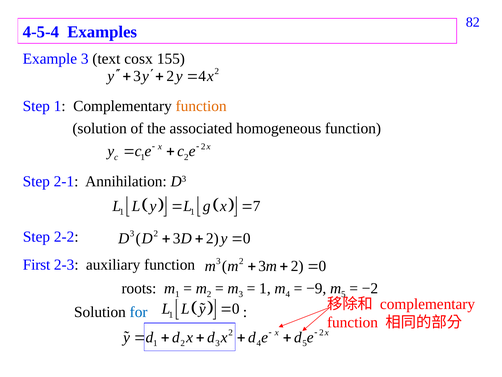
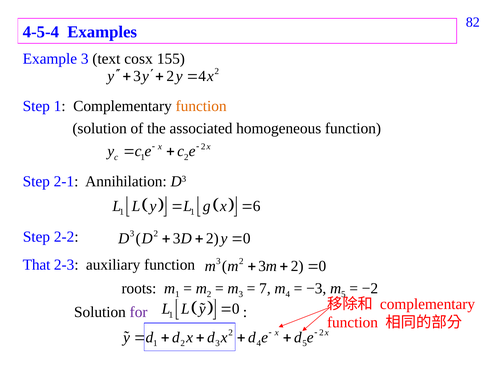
7: 7 -> 6
First: First -> That
1 at (265, 288): 1 -> 7
−9: −9 -> −3
for colour: blue -> purple
